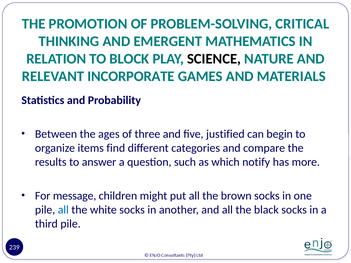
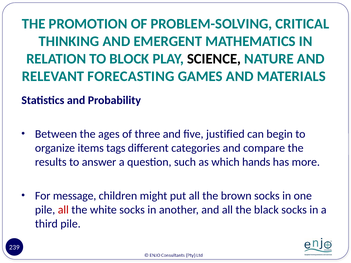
INCORPORATE: INCORPORATE -> FORECASTING
find: find -> tags
notify: notify -> hands
all at (63, 210) colour: blue -> red
